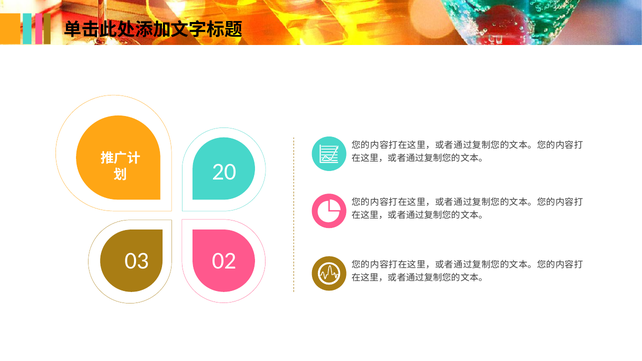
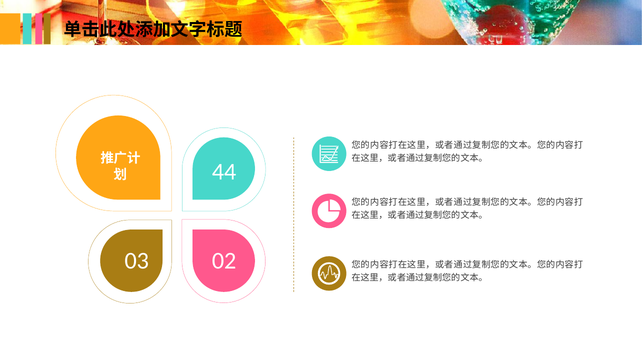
20: 20 -> 44
